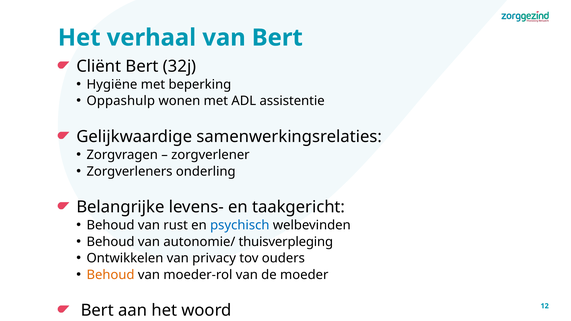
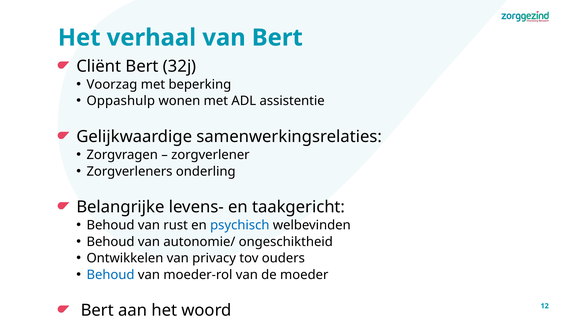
Hygiëne: Hygiëne -> Voorzag
thuisverpleging: thuisverpleging -> ongeschiktheid
Behoud at (111, 275) colour: orange -> blue
